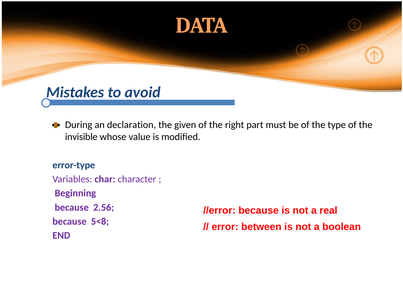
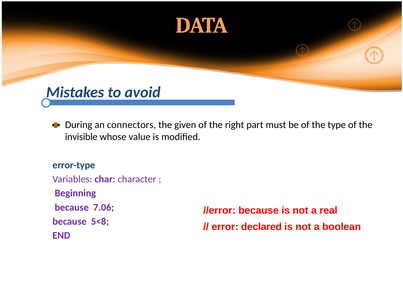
declaration: declaration -> connectors
2.56: 2.56 -> 7.06
between: between -> declared
